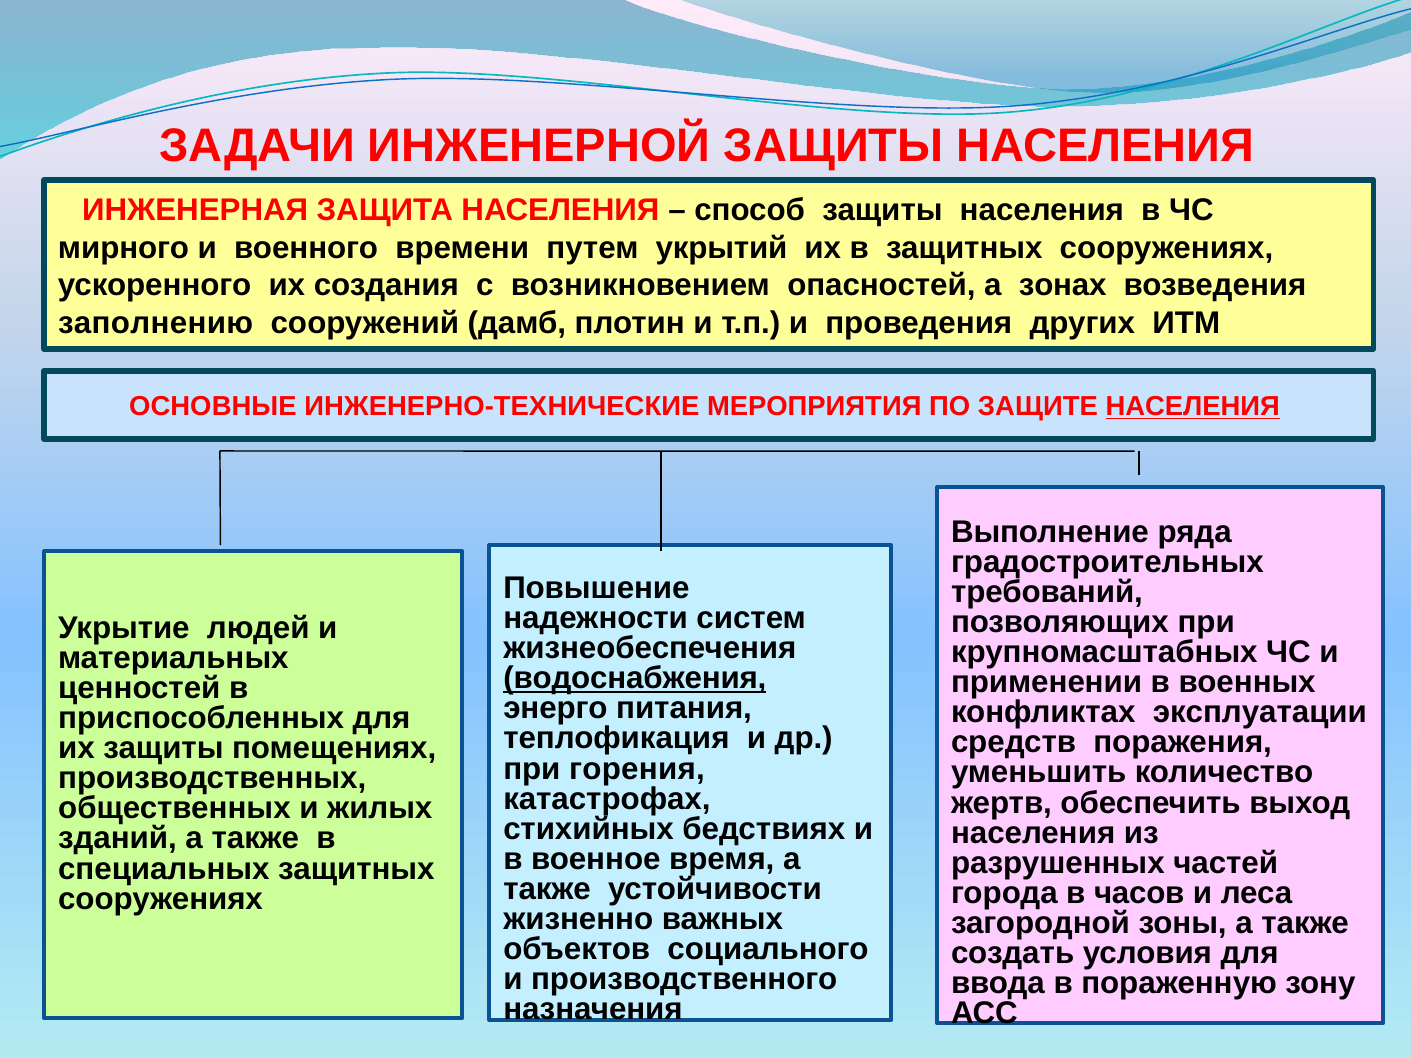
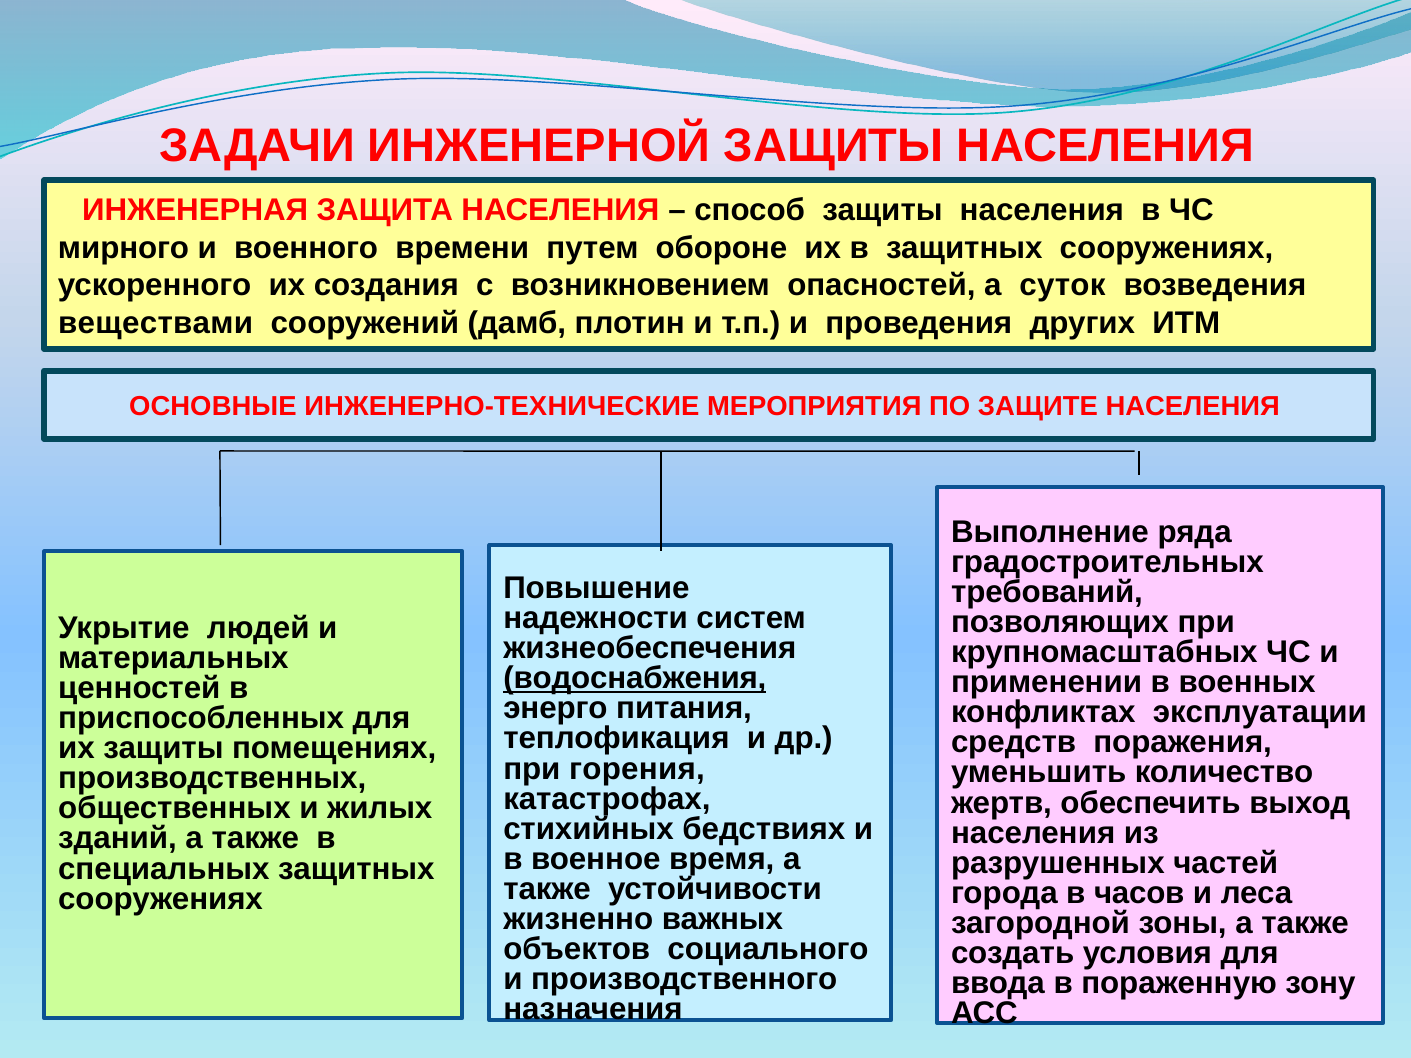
укрытий: укрытий -> обороне
зонах: зонах -> суток
заполнению: заполнению -> веществами
НАСЕЛЕНИЯ at (1193, 407) underline: present -> none
